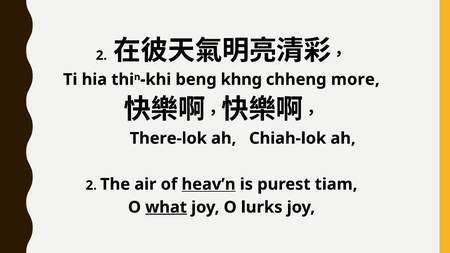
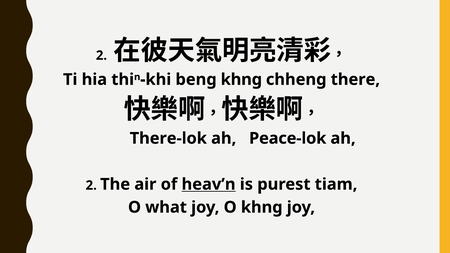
more: more -> there
Chiah-lok: Chiah-lok -> Peace-lok
what underline: present -> none
O lurks: lurks -> khng
